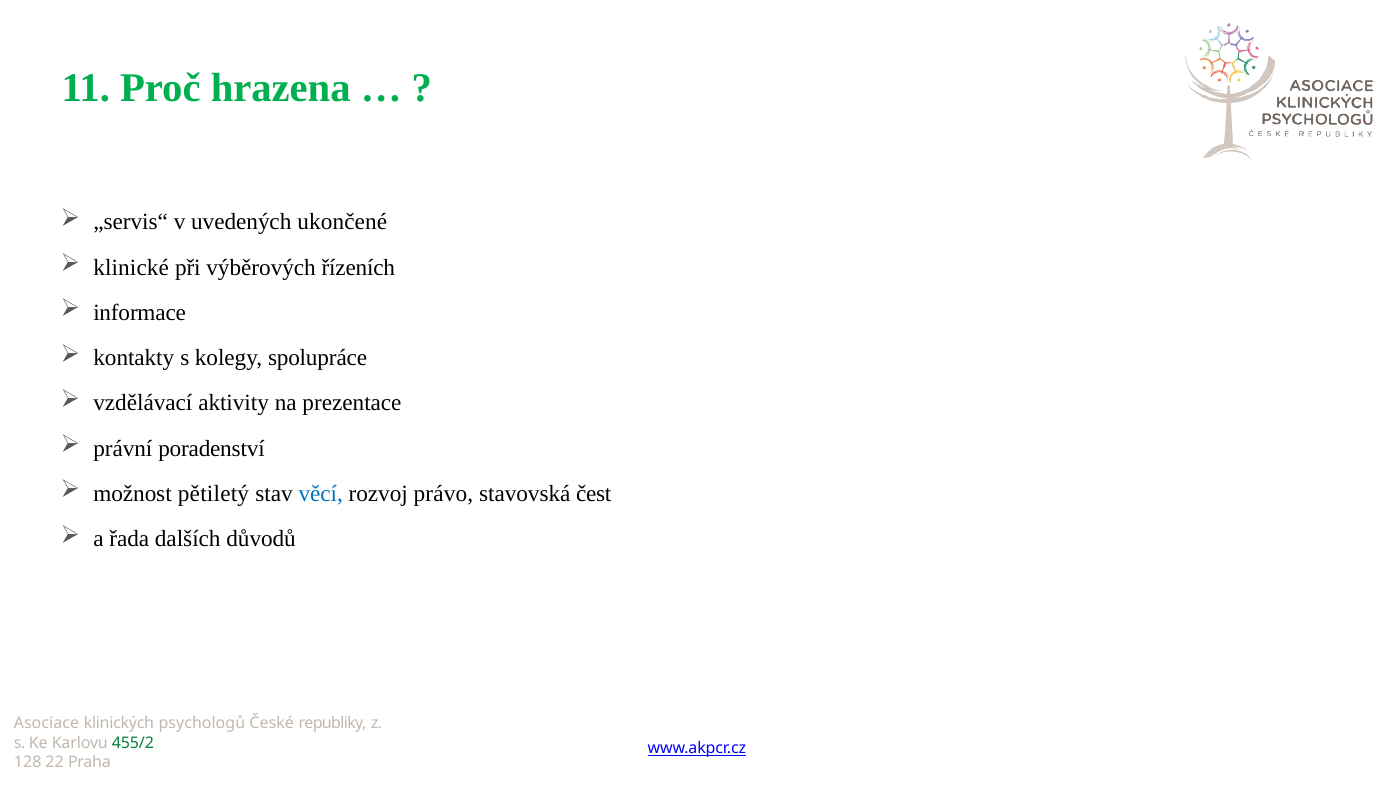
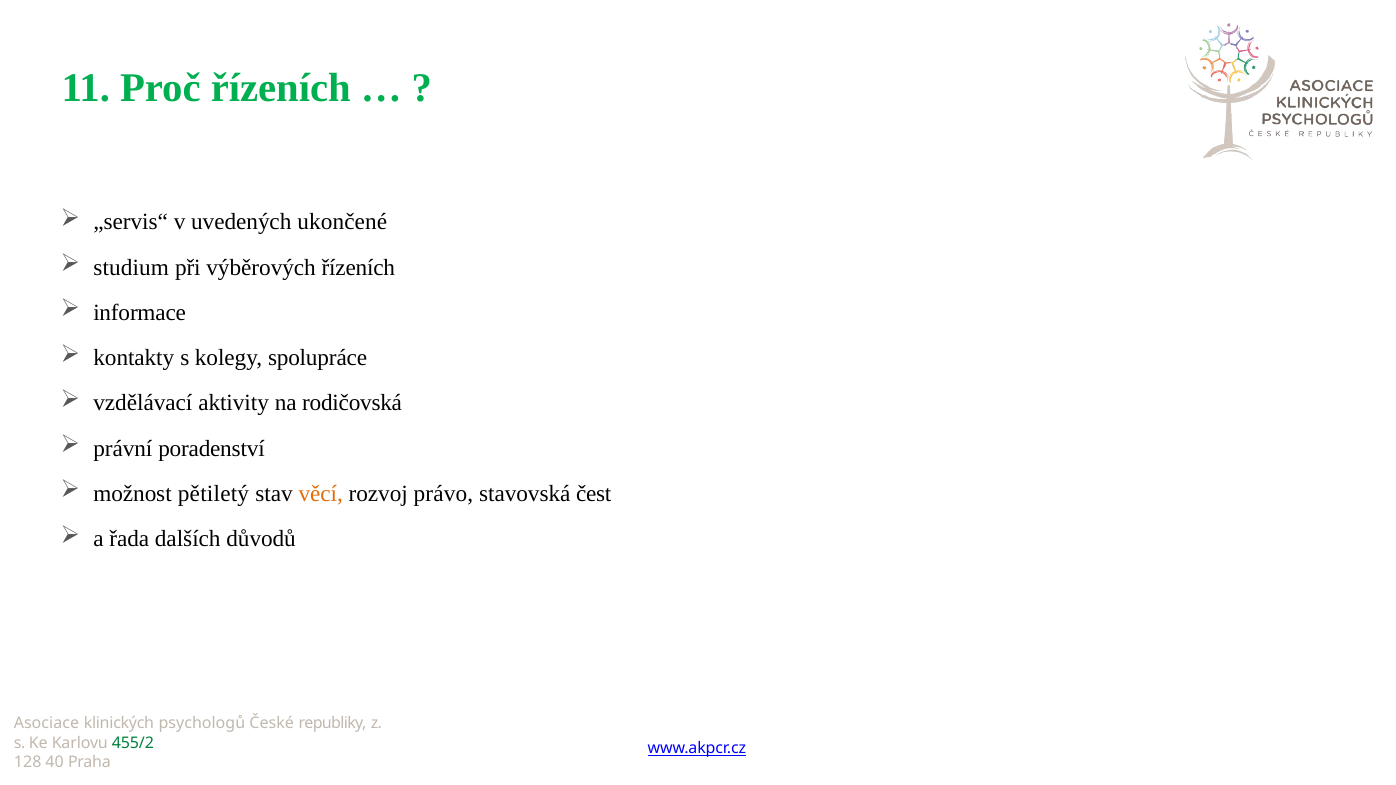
Proč hrazena: hrazena -> řízeních
klinické: klinické -> studium
prezentace: prezentace -> rodičovská
věcí colour: blue -> orange
22: 22 -> 40
